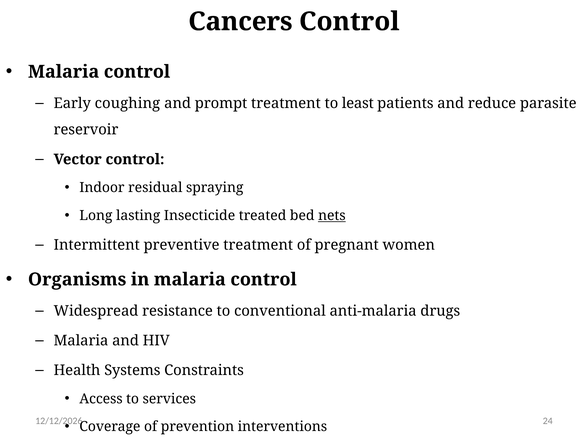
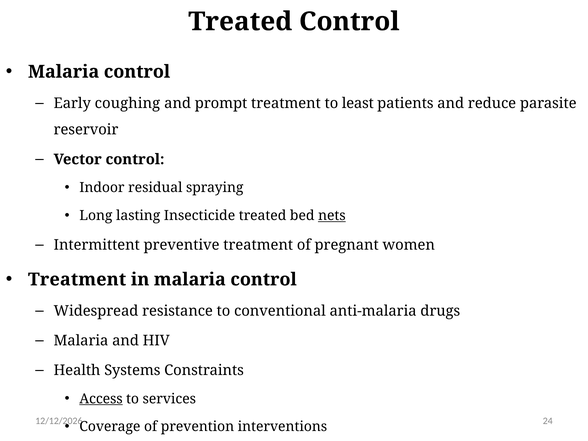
Cancers at (240, 22): Cancers -> Treated
Organisms at (77, 279): Organisms -> Treatment
Access underline: none -> present
